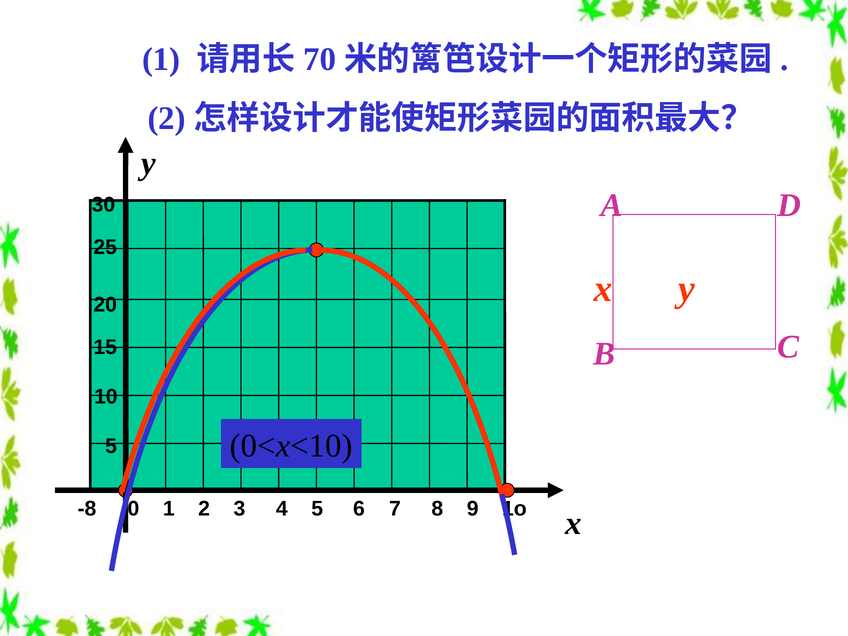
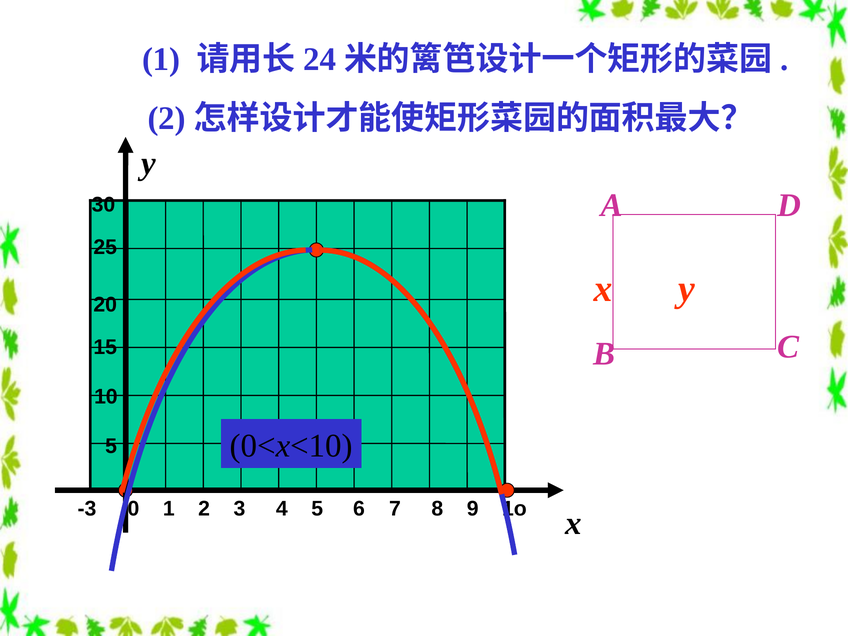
70: 70 -> 24
-8: -8 -> -3
